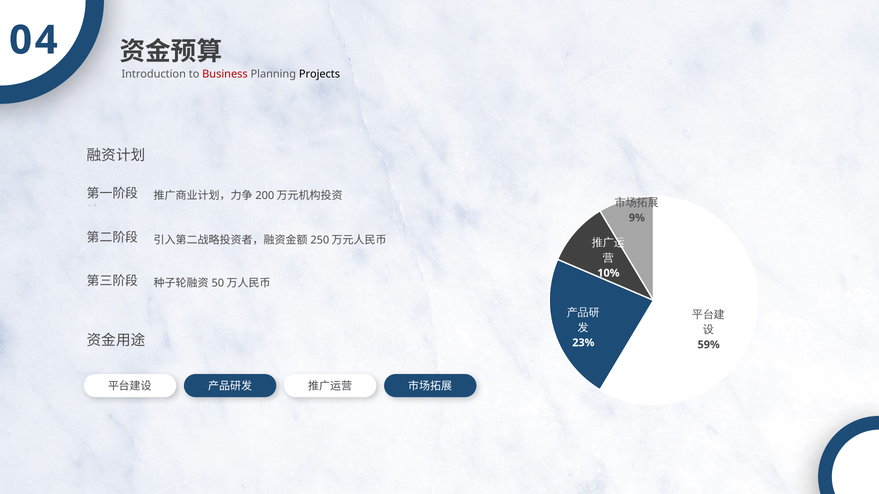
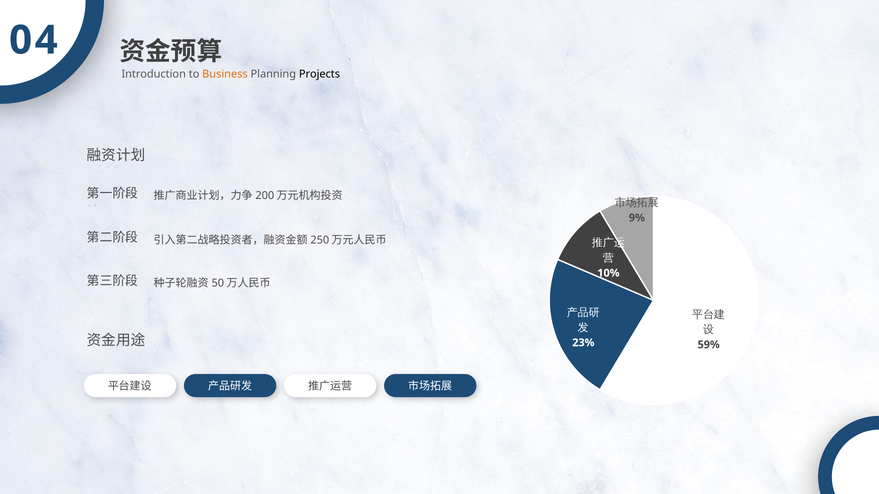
Business colour: red -> orange
